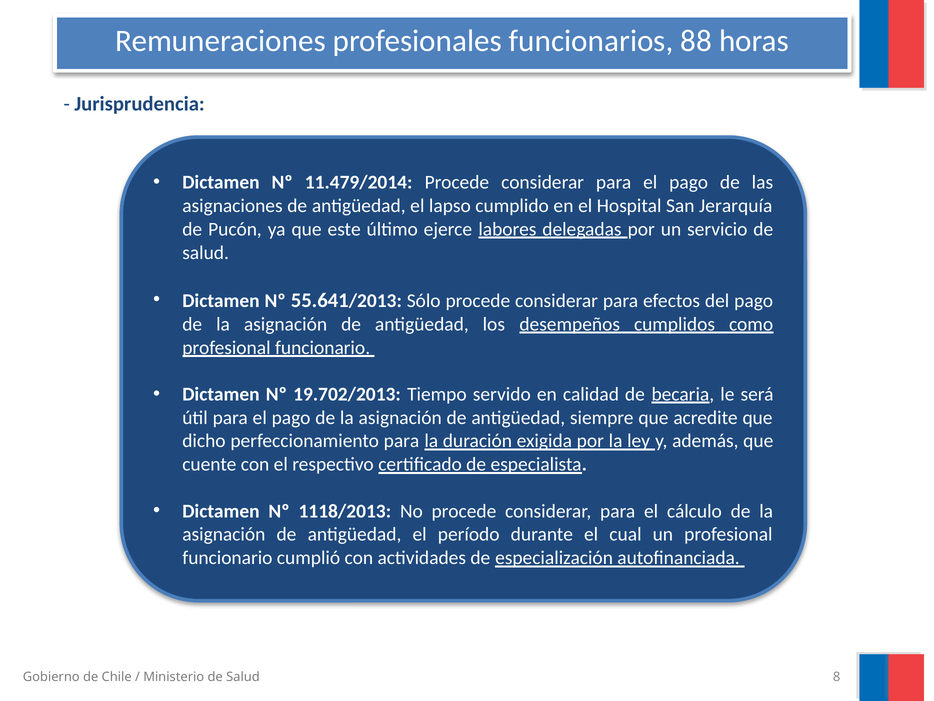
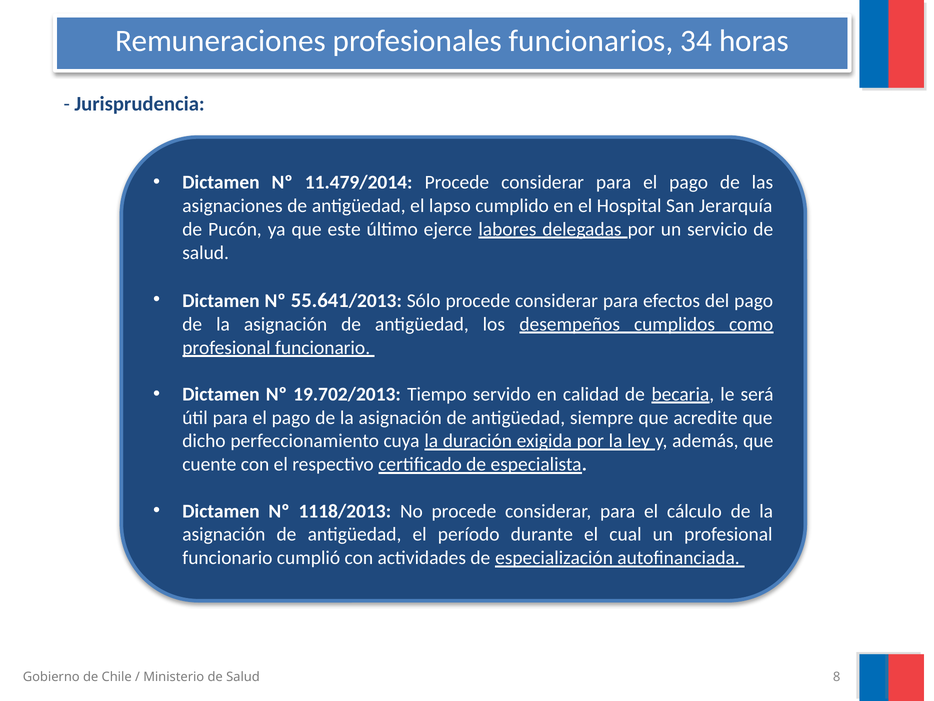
88: 88 -> 34
perfeccionamiento para: para -> cuya
